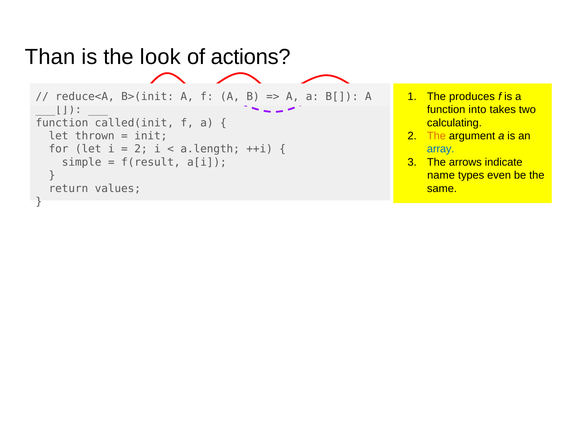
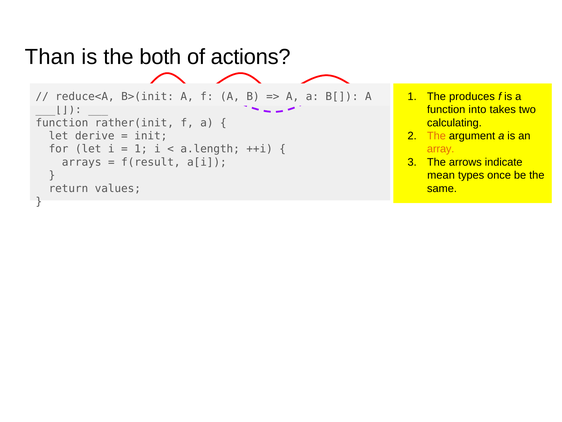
look: look -> both
called(init: called(init -> rather(init
thrown: thrown -> derive
array colour: blue -> orange
2 at (141, 149): 2 -> 1
simple: simple -> arrays
name: name -> mean
even: even -> once
